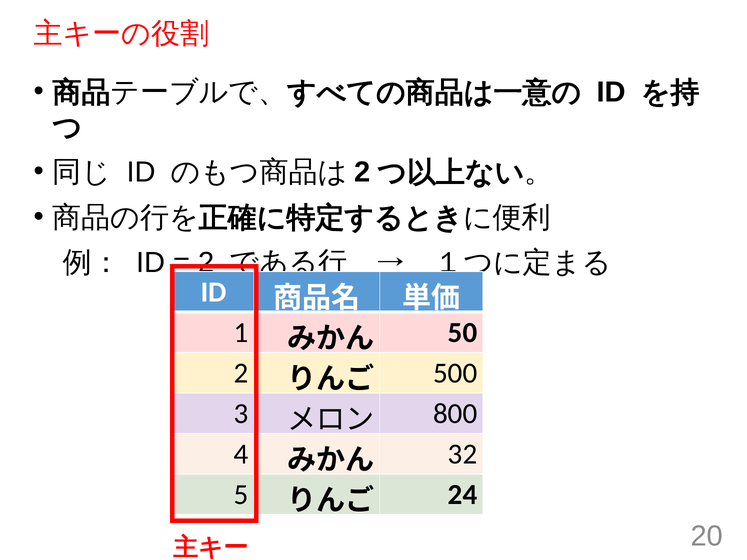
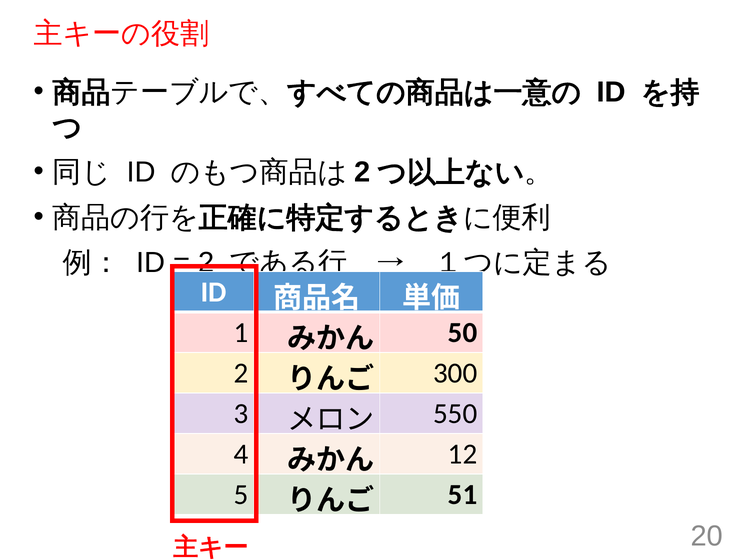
500: 500 -> 300
800: 800 -> 550
32: 32 -> 12
24: 24 -> 51
